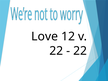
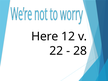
Love: Love -> Here
22 at (80, 51): 22 -> 28
